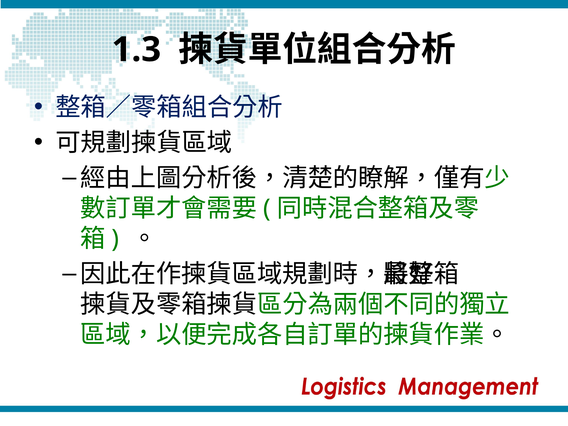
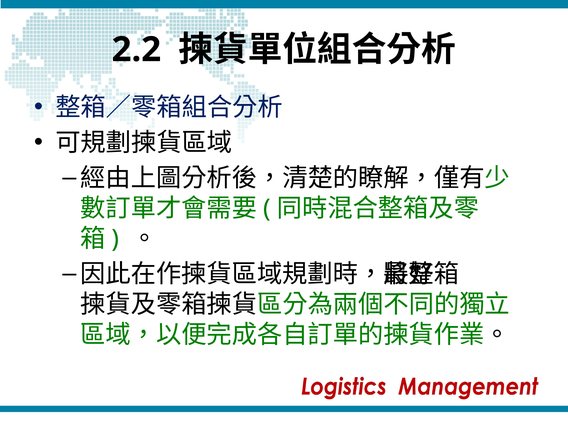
1.3: 1.3 -> 2.2
